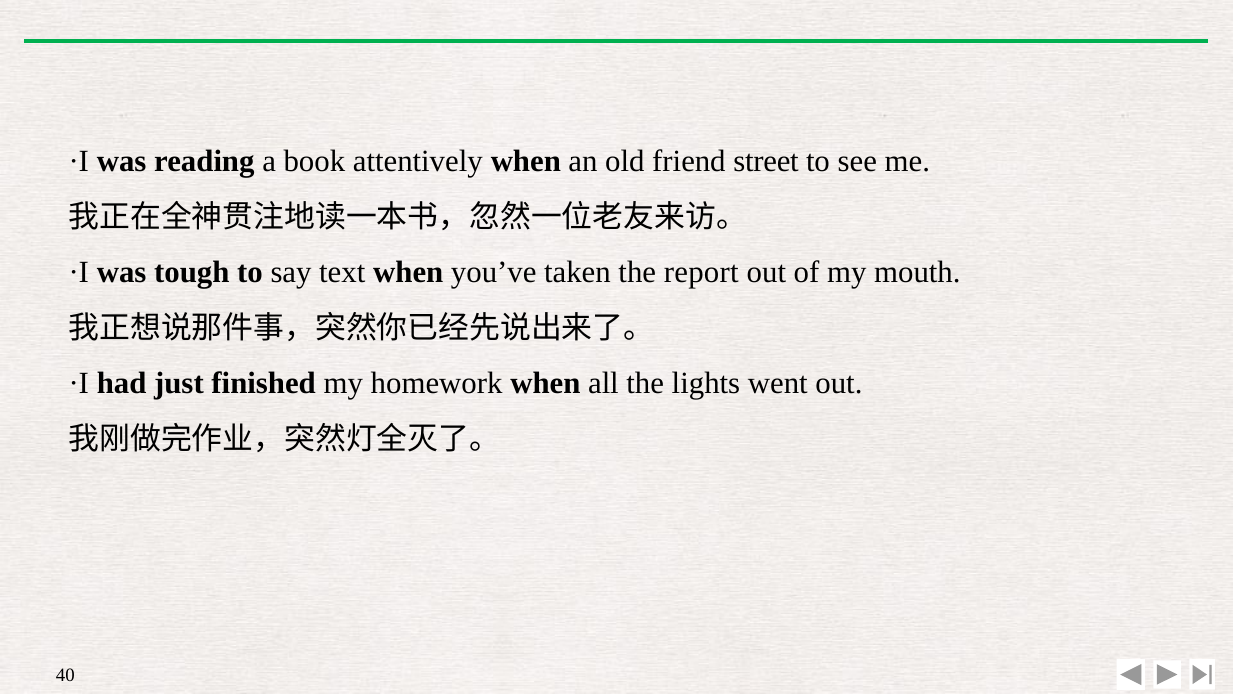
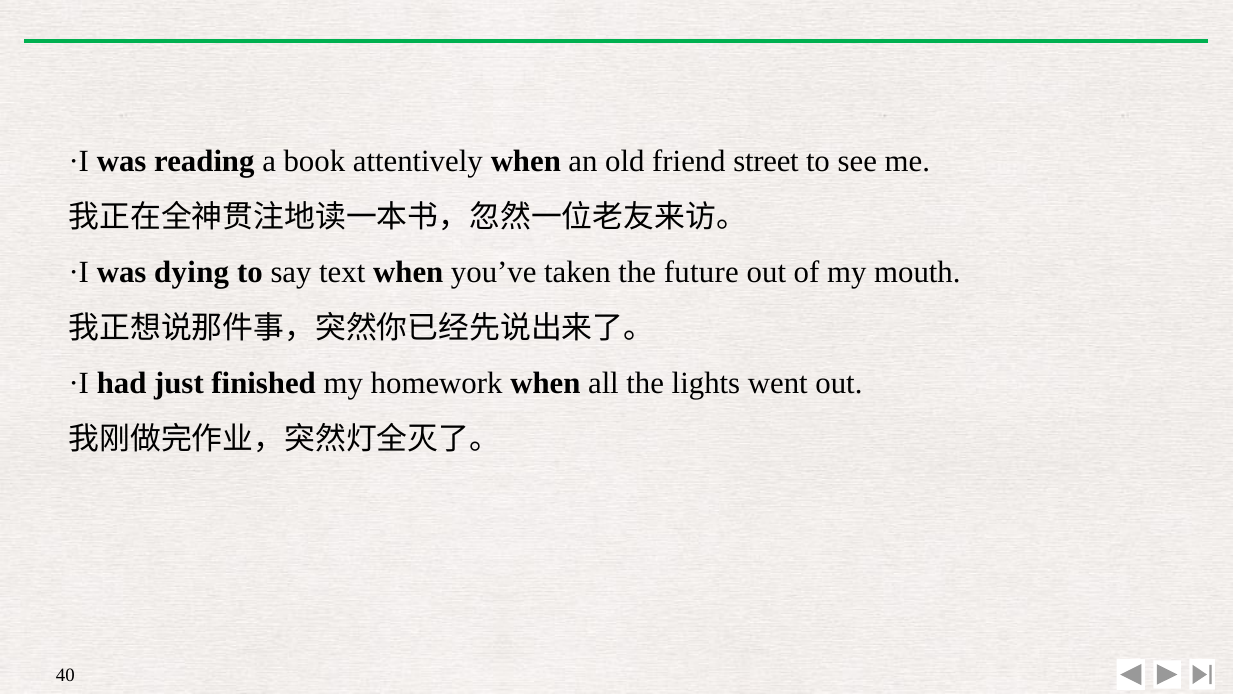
tough: tough -> dying
report: report -> future
